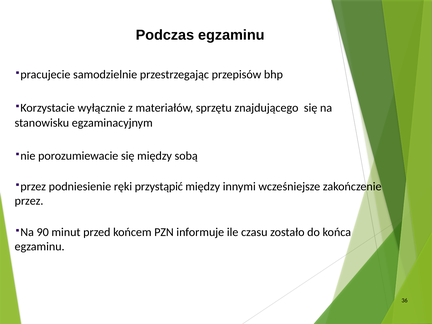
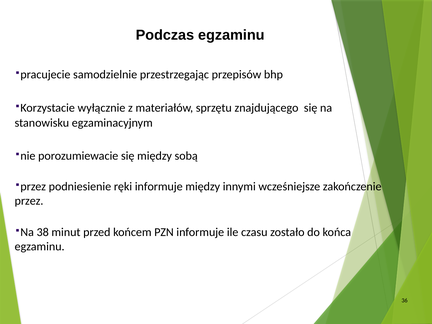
ręki przystąpić: przystąpić -> informuje
90: 90 -> 38
